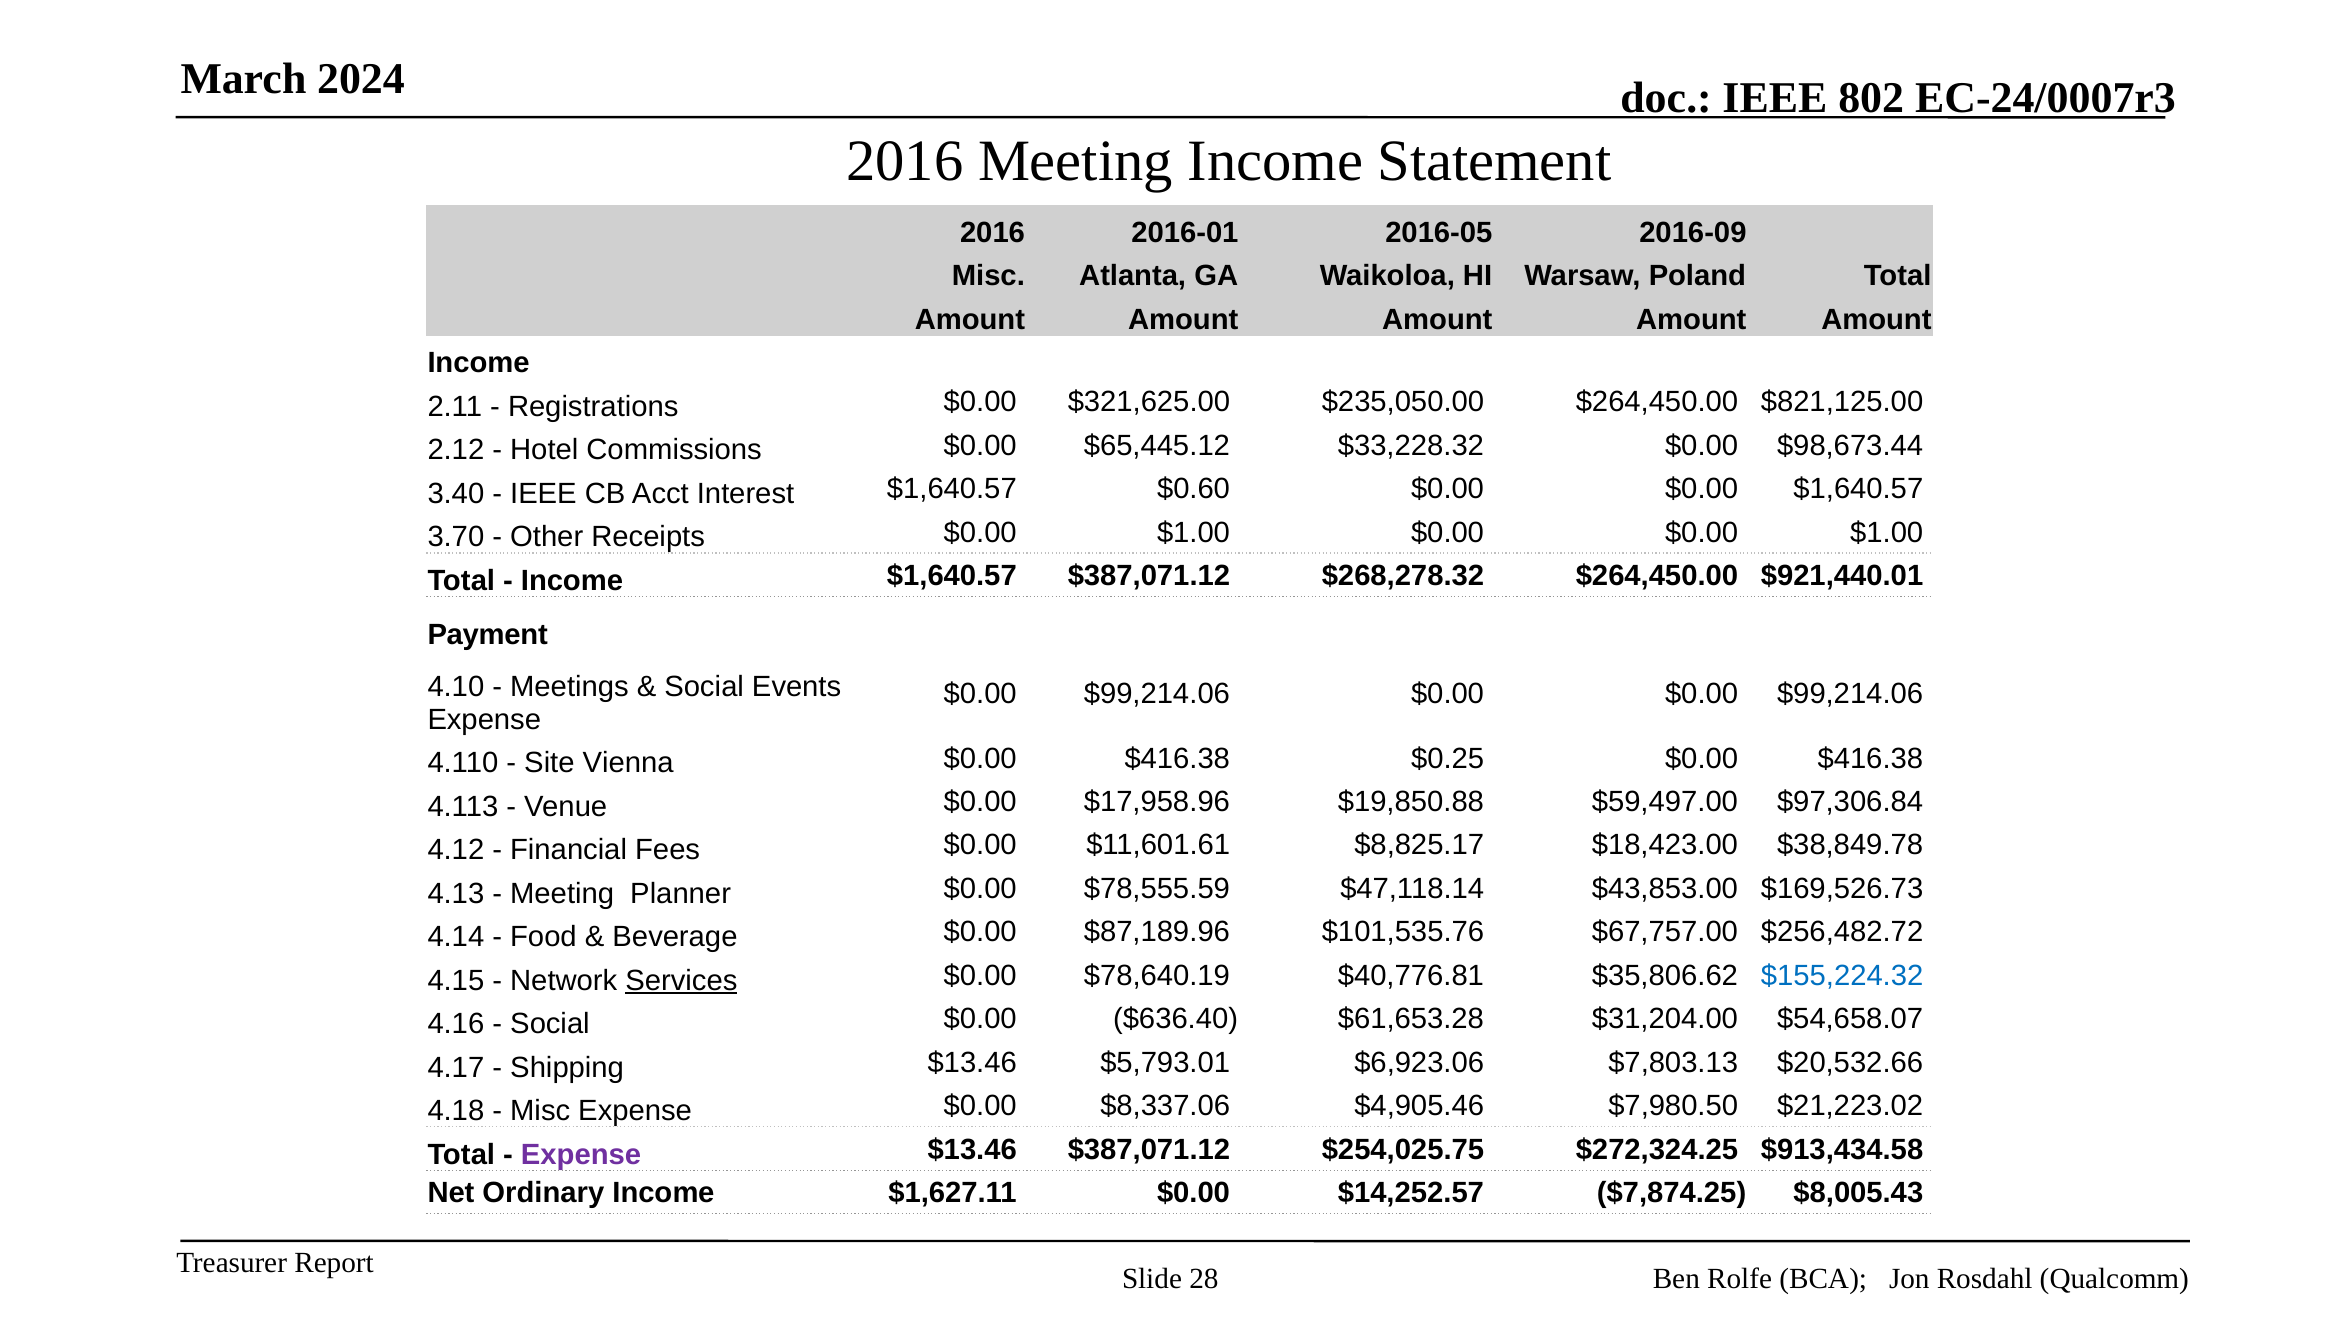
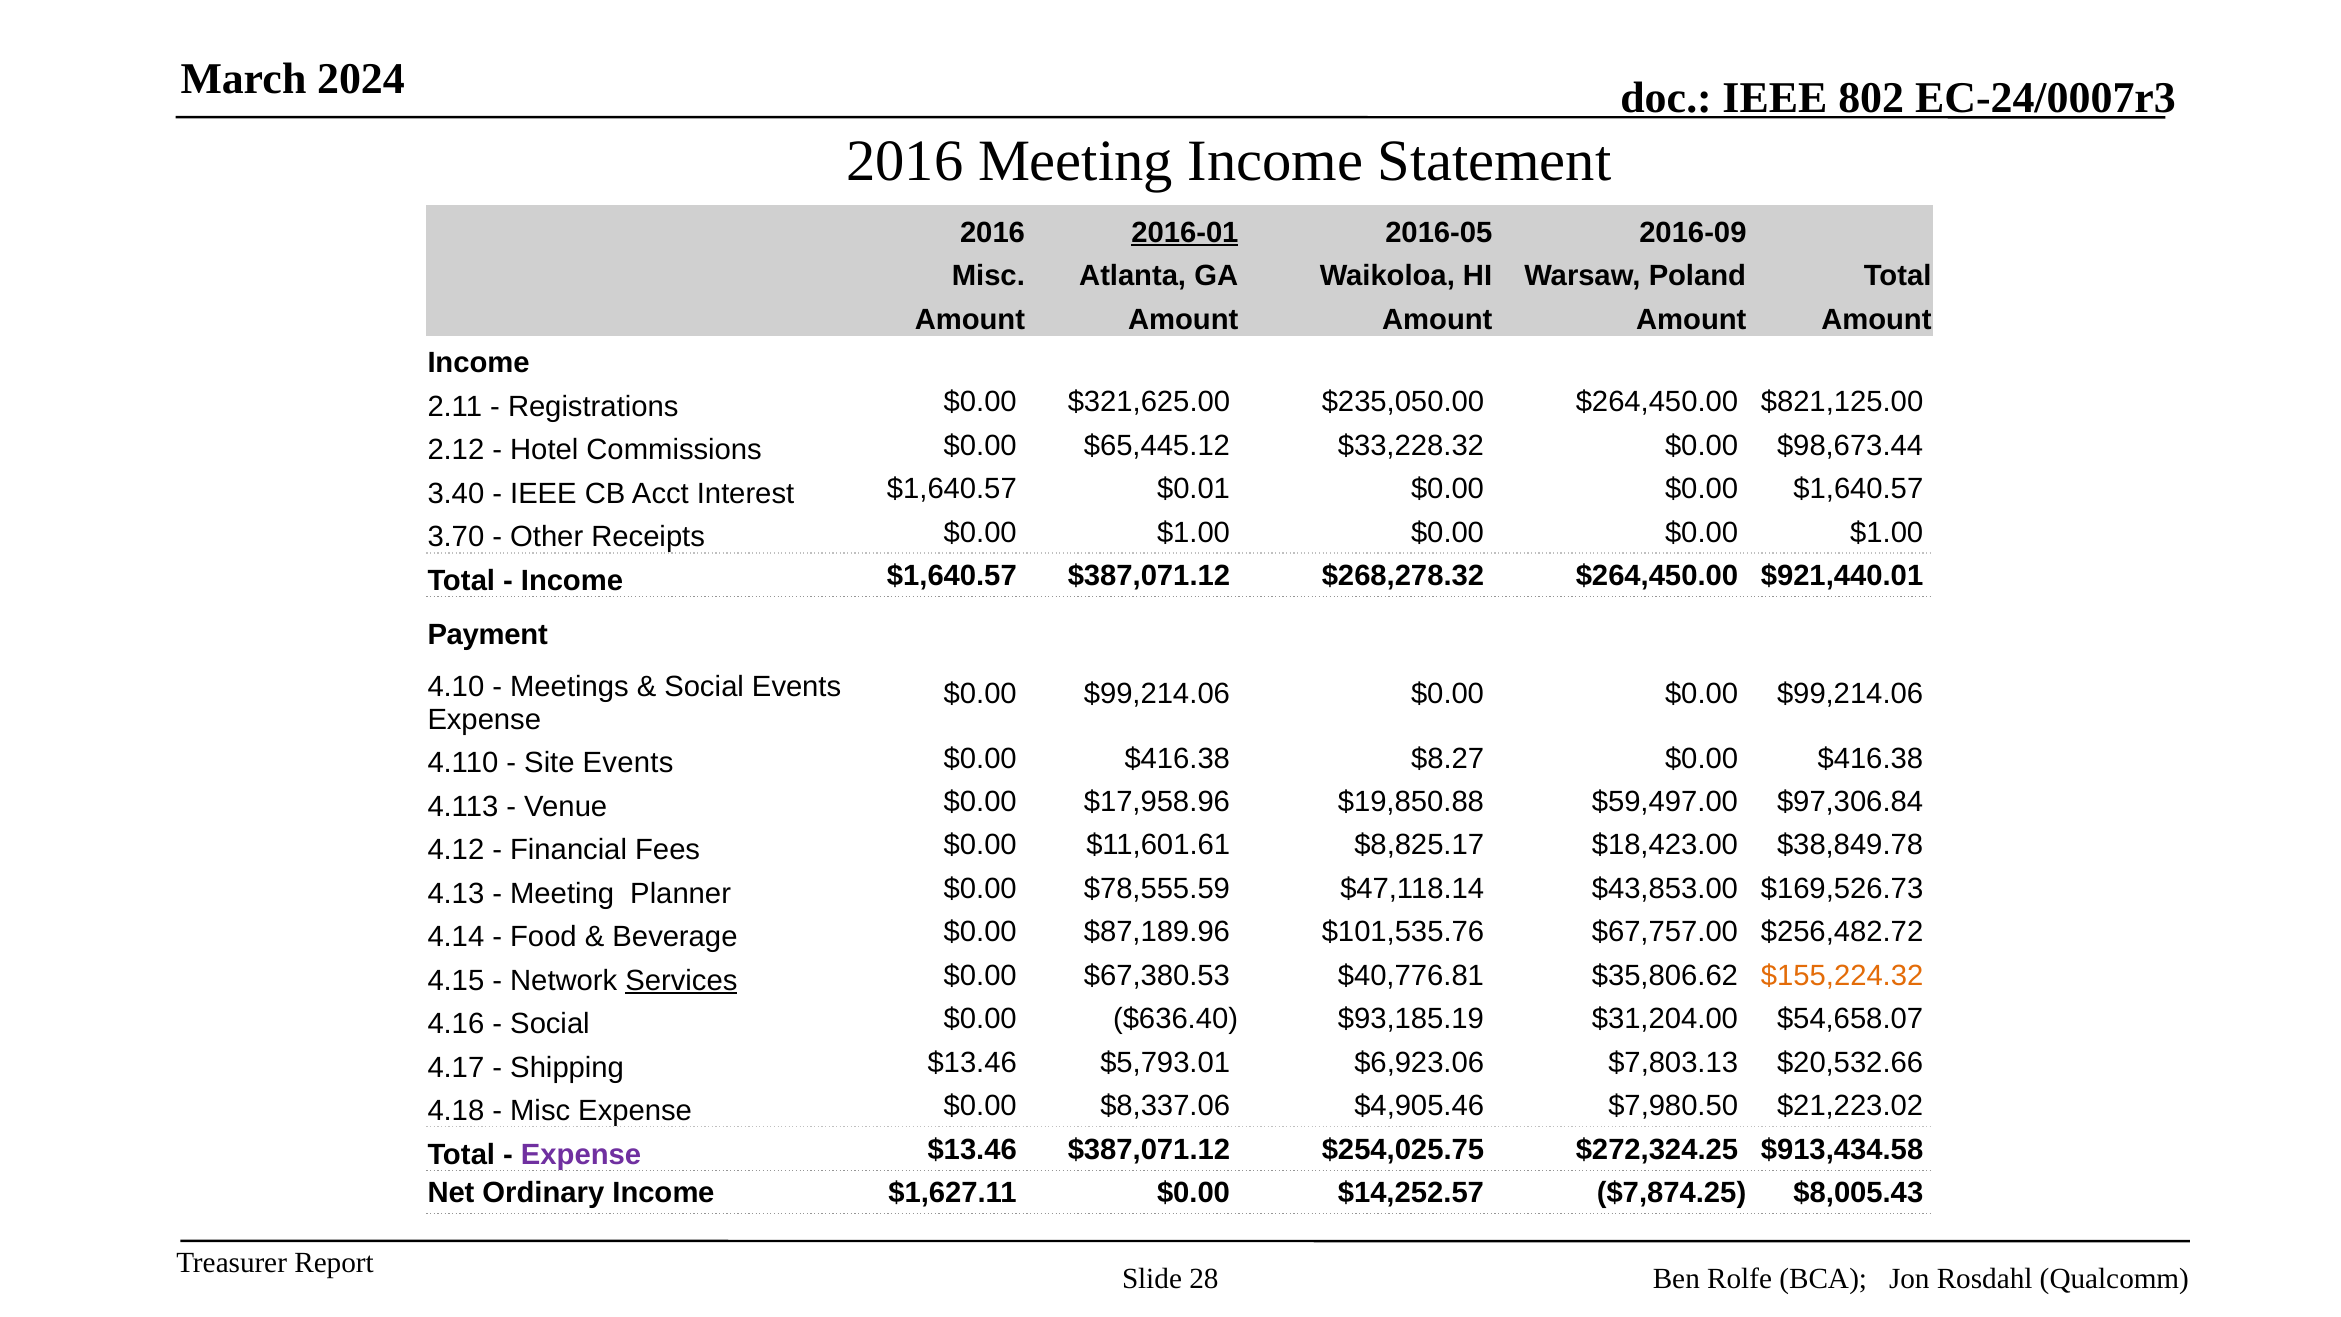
2016-01 underline: none -> present
$0.60: $0.60 -> $0.01
Site Vienna: Vienna -> Events
$0.25: $0.25 -> $8.27
$78,640.19: $78,640.19 -> $67,380.53
$155,224.32 colour: blue -> orange
$61,653.28: $61,653.28 -> $93,185.19
